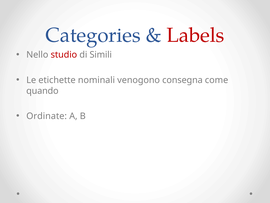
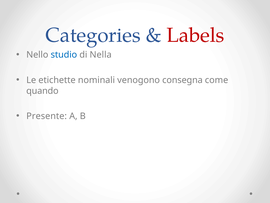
studio colour: red -> blue
Simili: Simili -> Nella
Ordinate: Ordinate -> Presente
